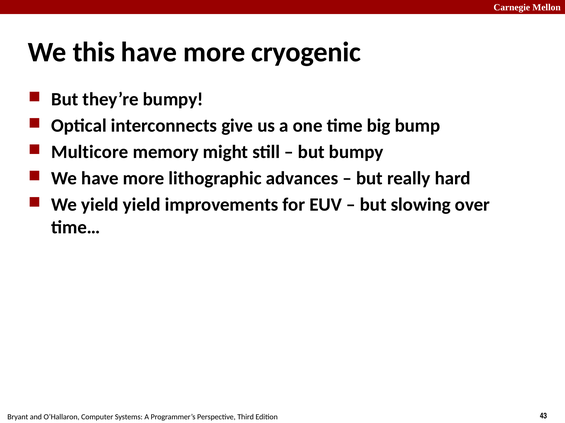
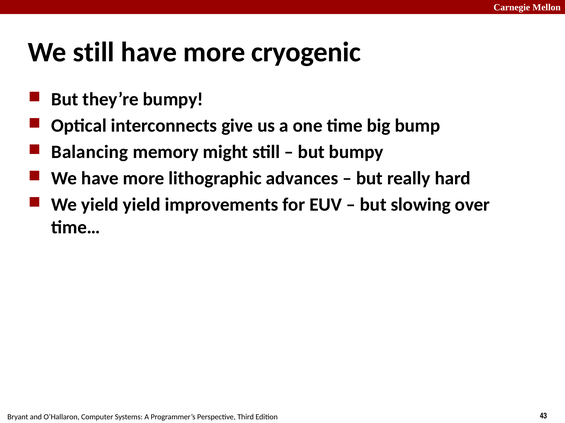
We this: this -> still
Multicore: Multicore -> Balancing
